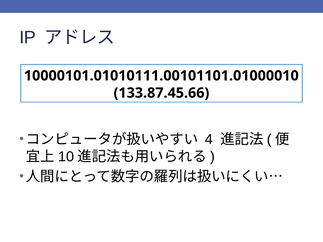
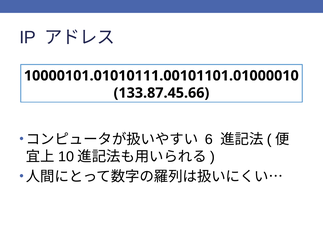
4: 4 -> 6
